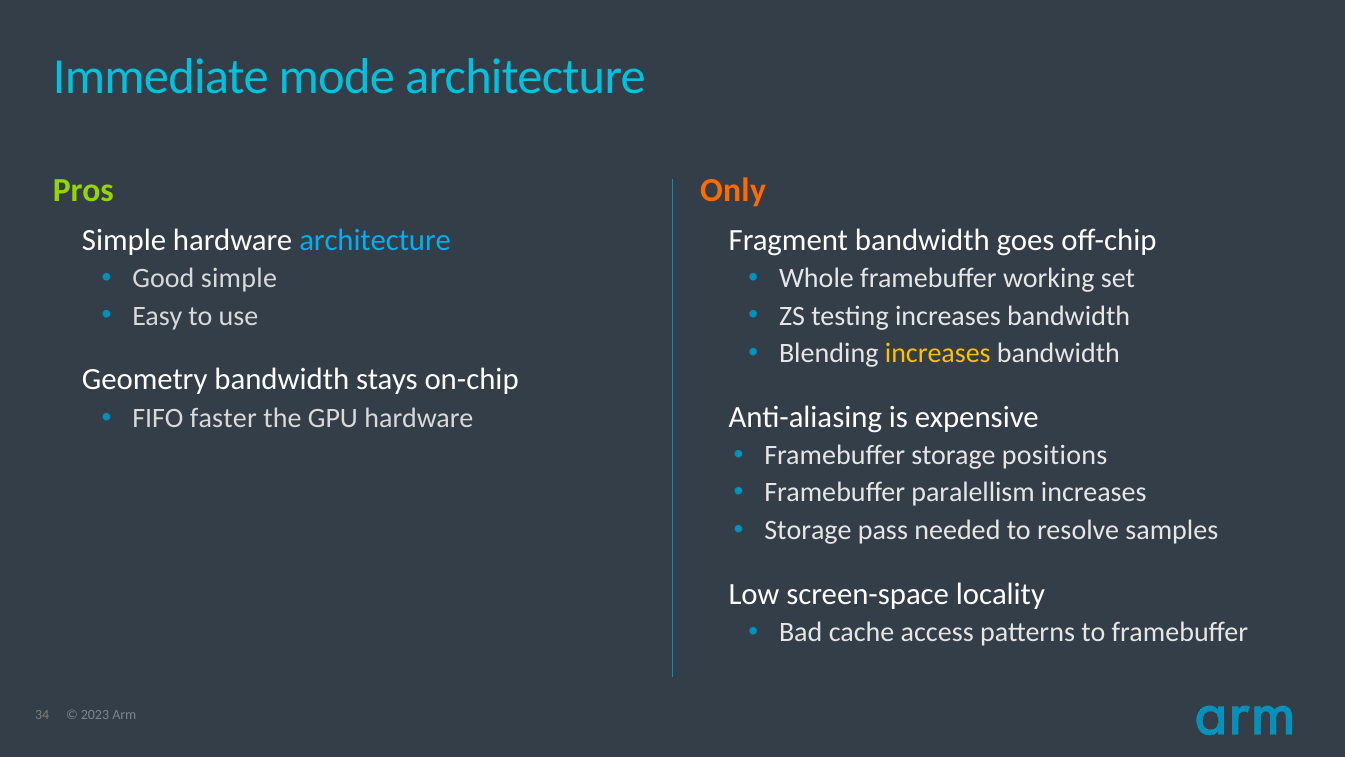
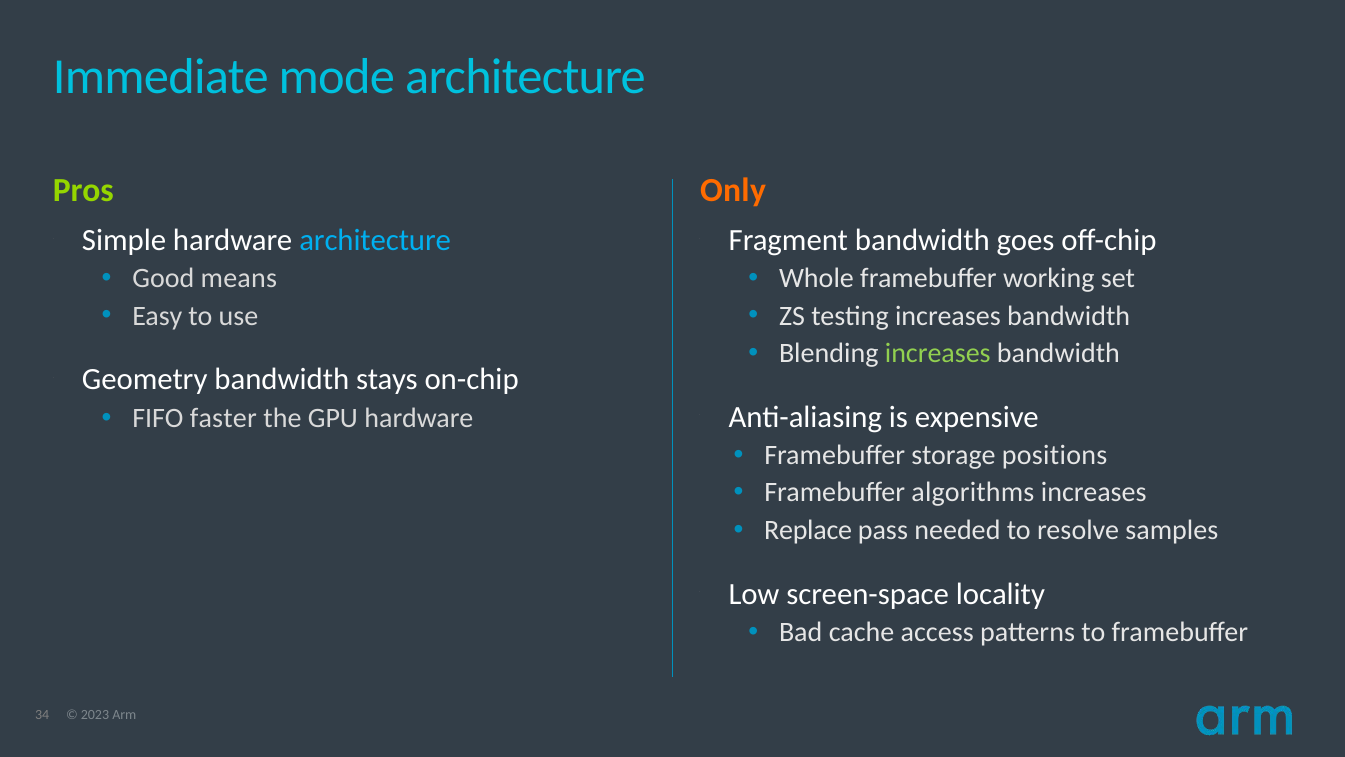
Good simple: simple -> means
increases at (938, 353) colour: yellow -> light green
paralellism: paralellism -> algorithms
Storage at (808, 530): Storage -> Replace
